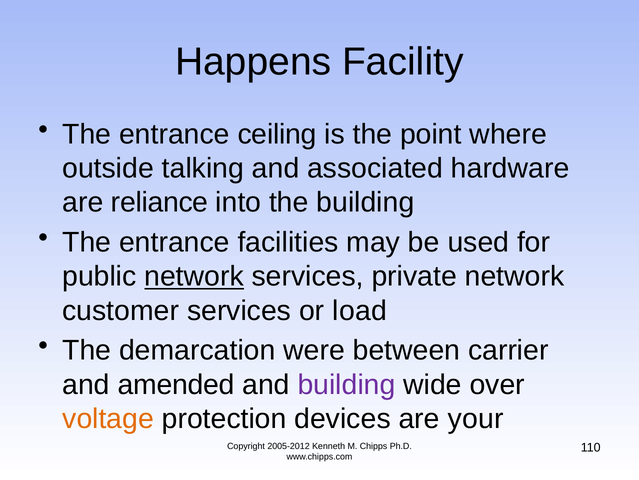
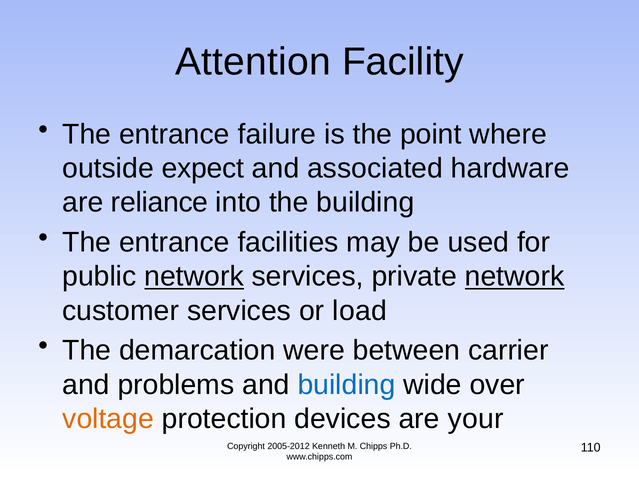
Happens: Happens -> Attention
ceiling: ceiling -> failure
talking: talking -> expect
network at (515, 276) underline: none -> present
amended: amended -> problems
building at (346, 384) colour: purple -> blue
